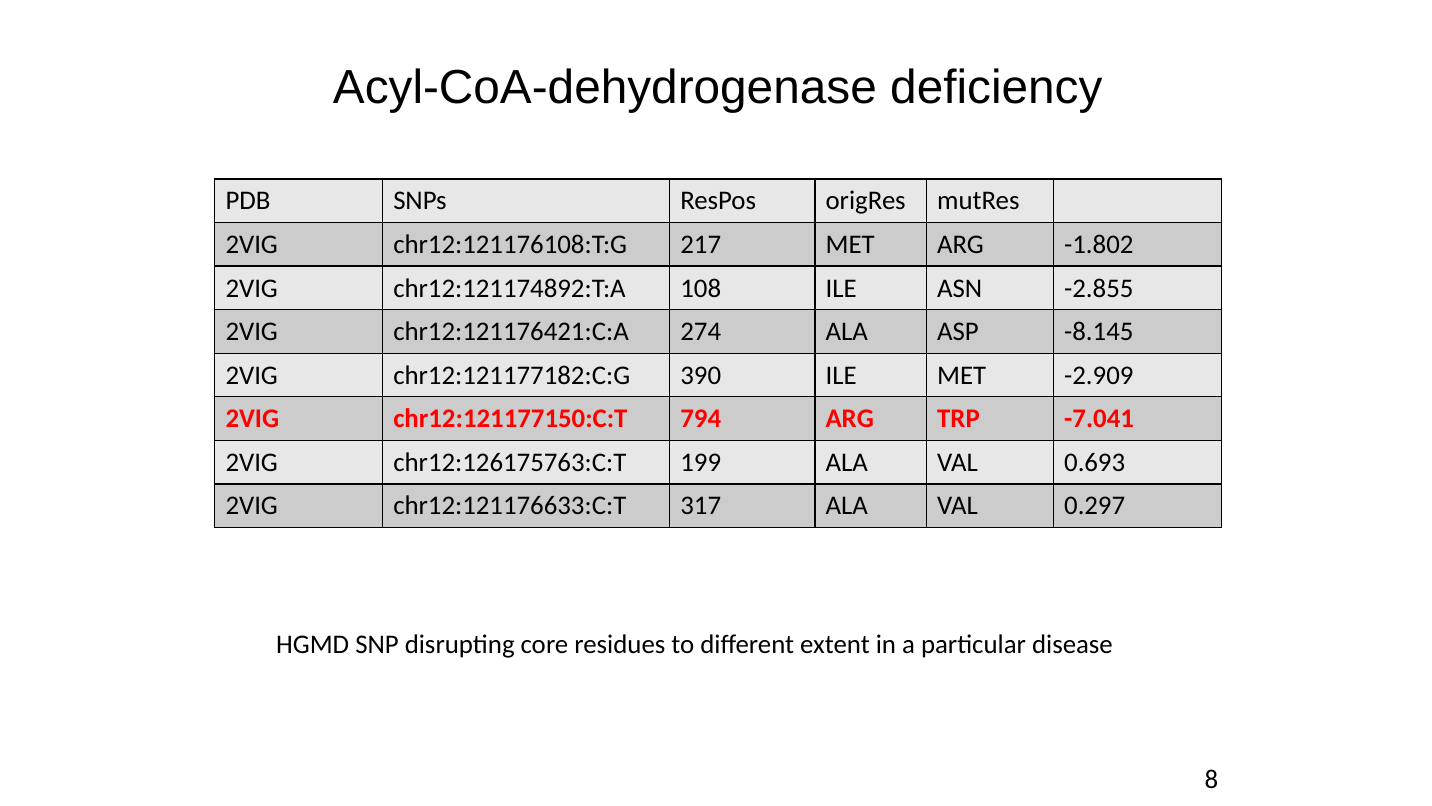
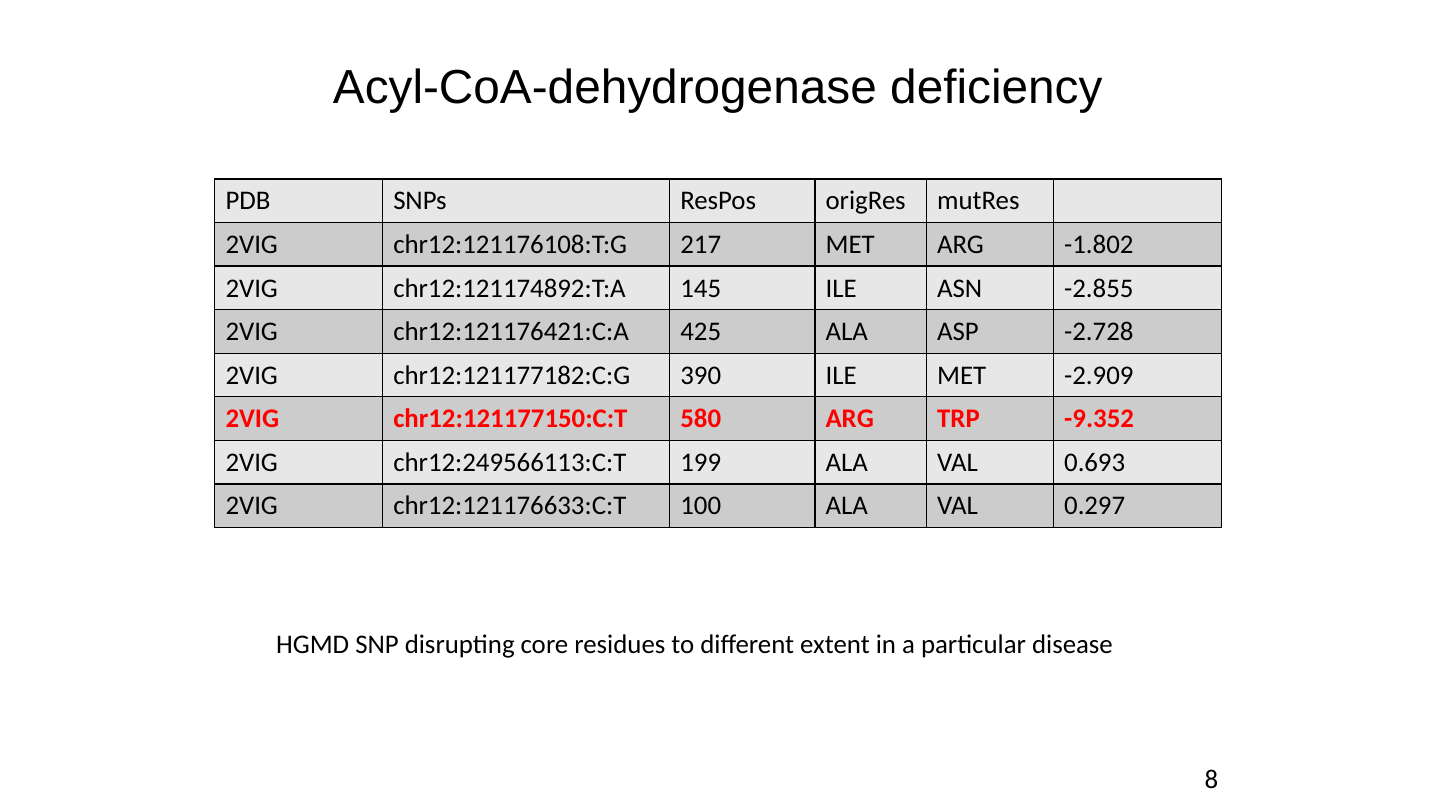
108: 108 -> 145
274: 274 -> 425
-8.145: -8.145 -> -2.728
794: 794 -> 580
-7.041: -7.041 -> -9.352
chr12:126175763:C:T: chr12:126175763:C:T -> chr12:249566113:C:T
317: 317 -> 100
